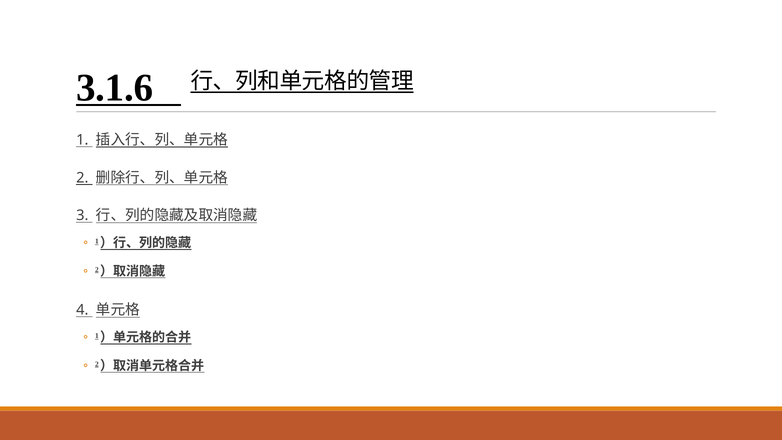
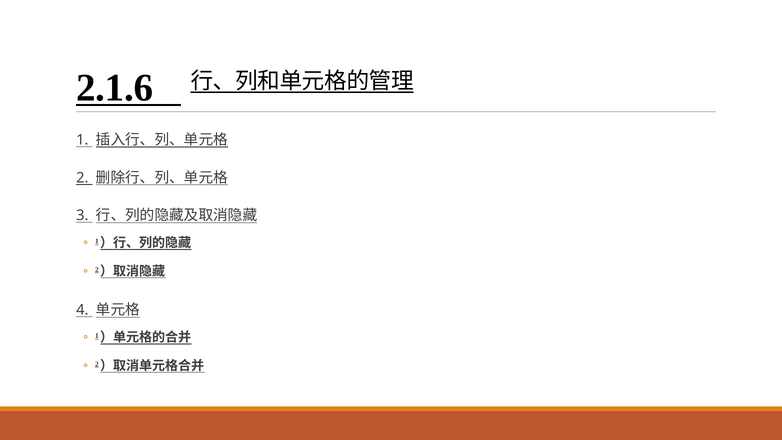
3.1.6: 3.1.6 -> 2.1.6
